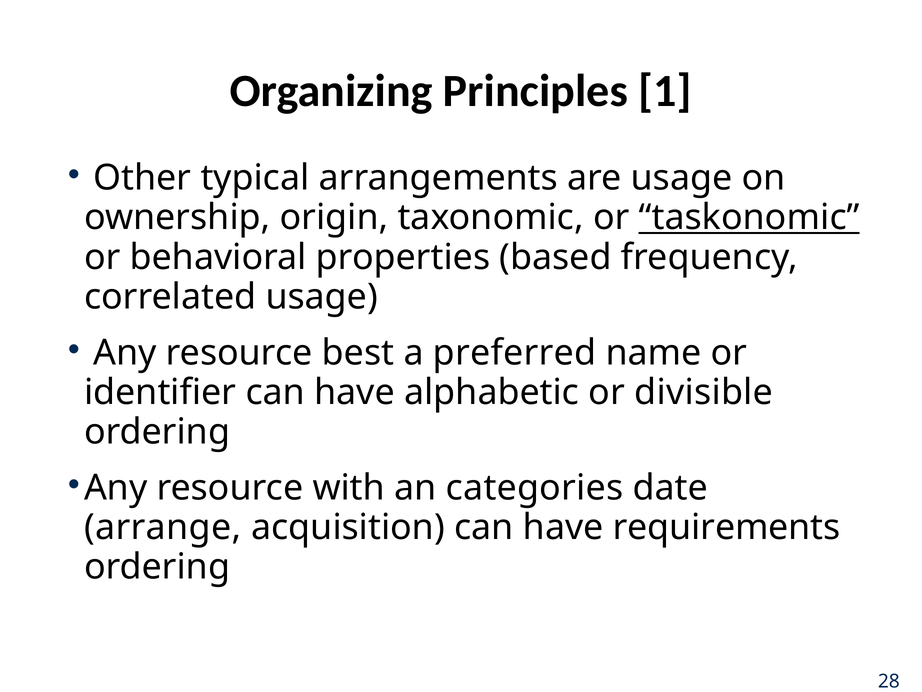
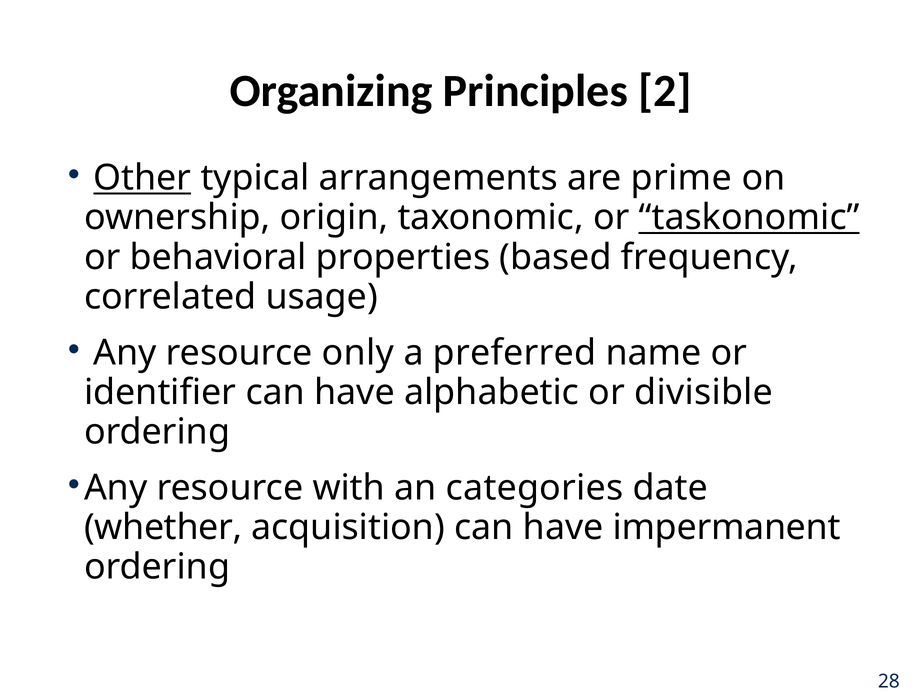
1: 1 -> 2
Other underline: none -> present
are usage: usage -> prime
best: best -> only
arrange: arrange -> whether
requirements: requirements -> impermanent
